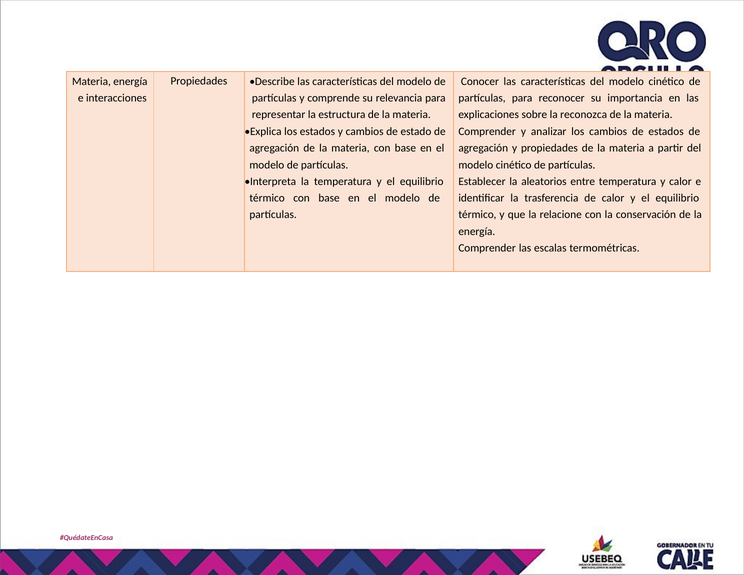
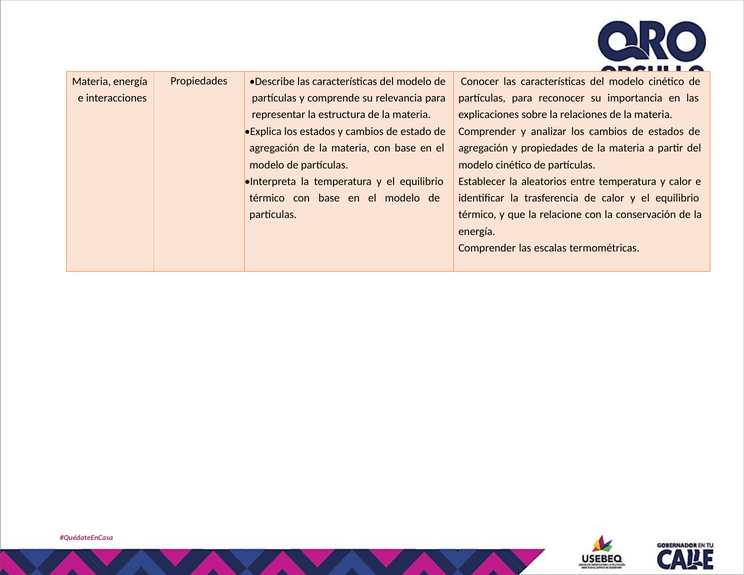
reconozca: reconozca -> relaciones
